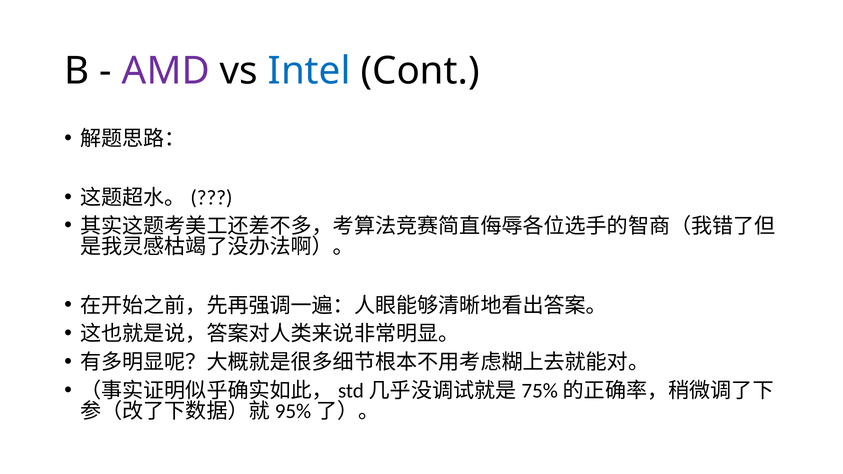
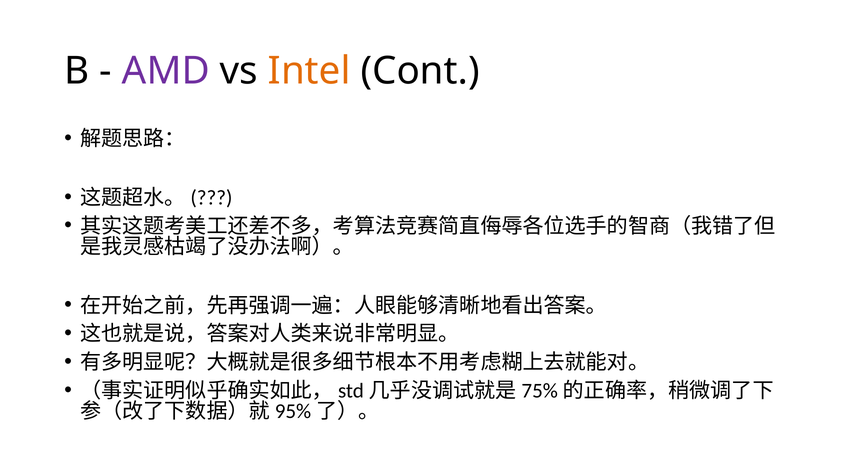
Intel colour: blue -> orange
